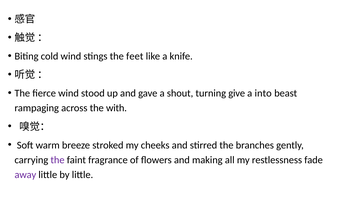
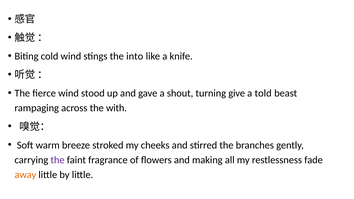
feet: feet -> into
into: into -> told
away colour: purple -> orange
